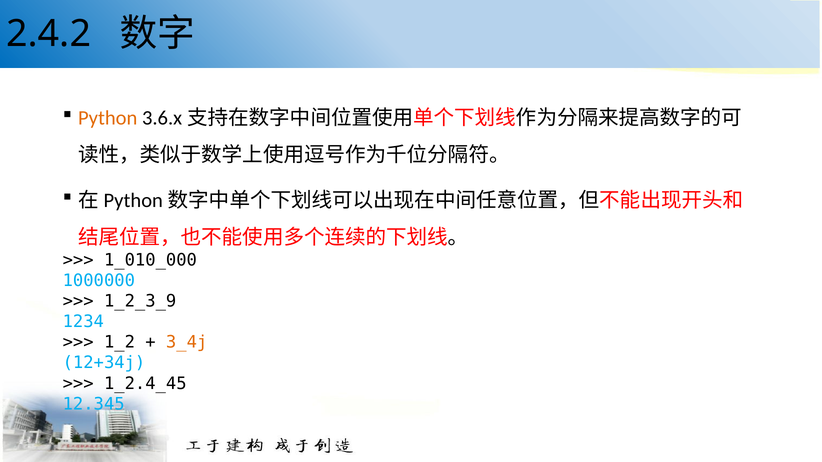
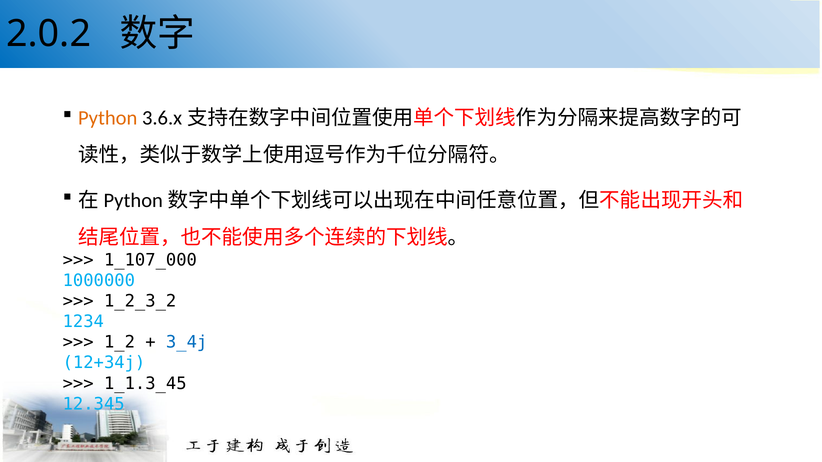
2.4.2: 2.4.2 -> 2.0.2
1_010_000: 1_010_000 -> 1_107_000
1_2_3_9: 1_2_3_9 -> 1_2_3_2
3_4j colour: orange -> blue
1_2.4_45: 1_2.4_45 -> 1_1.3_45
